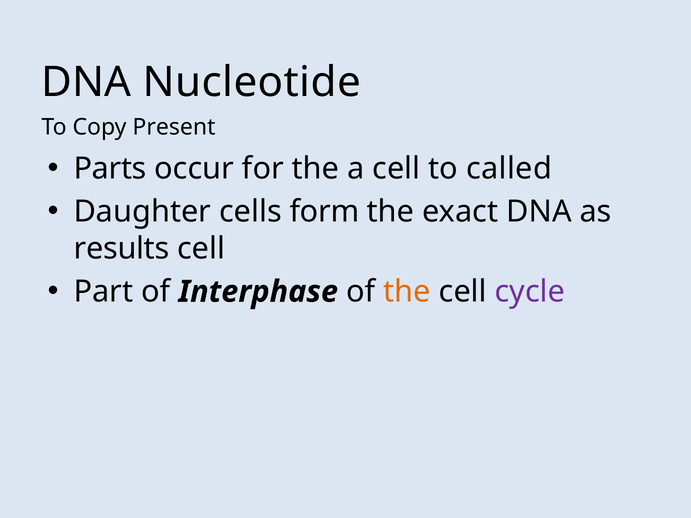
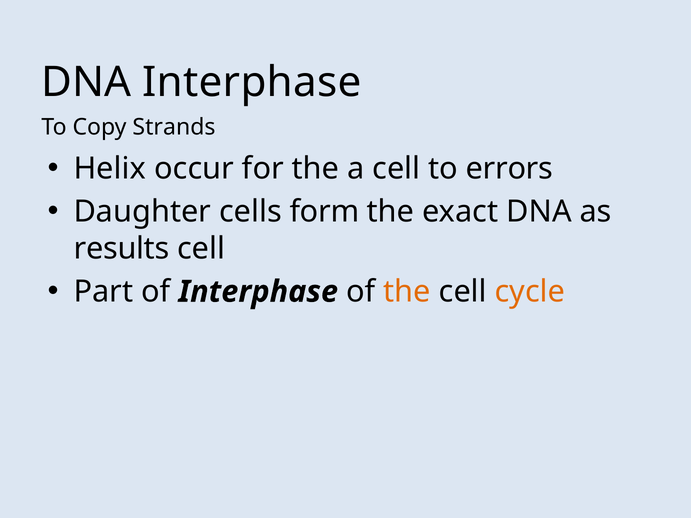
DNA Nucleotide: Nucleotide -> Interphase
Present: Present -> Strands
Parts: Parts -> Helix
called: called -> errors
cycle colour: purple -> orange
